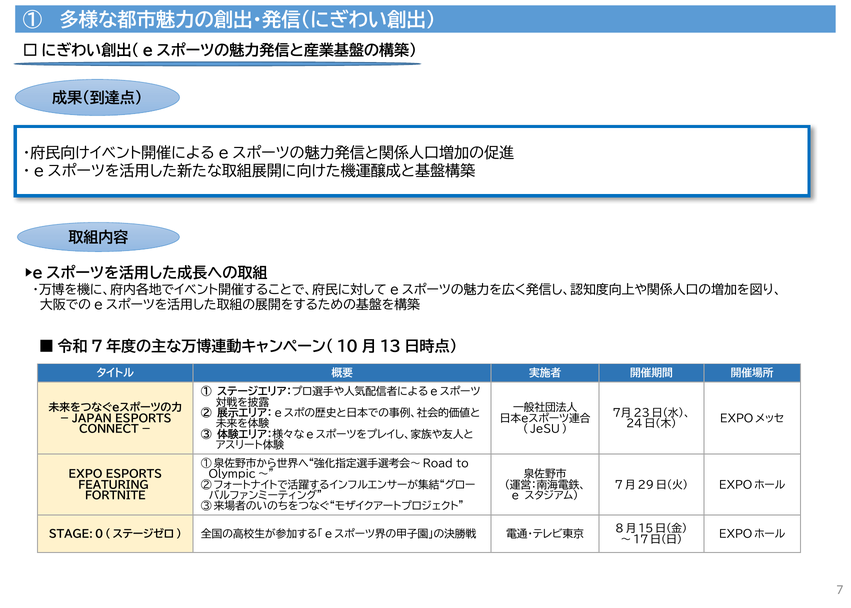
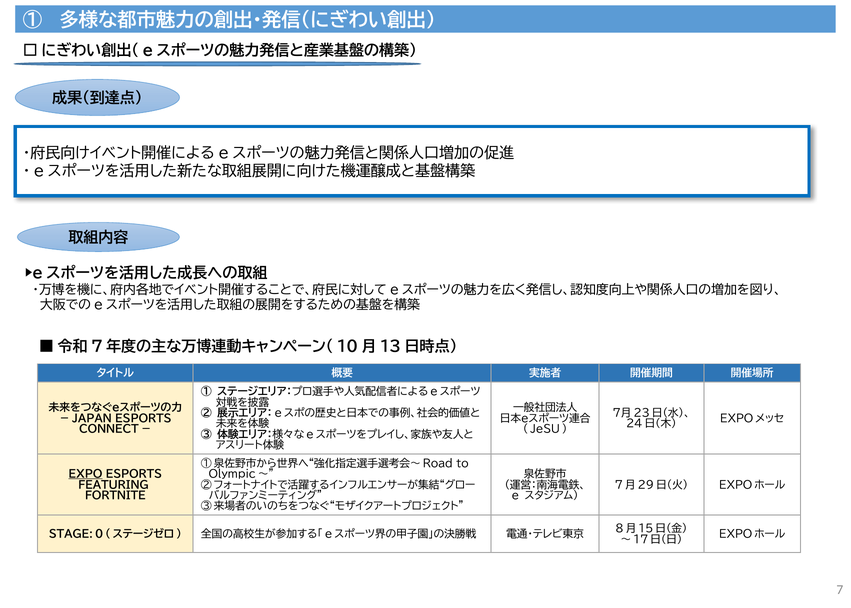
EXPO underline: none -> present
